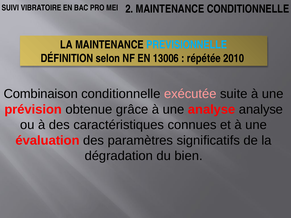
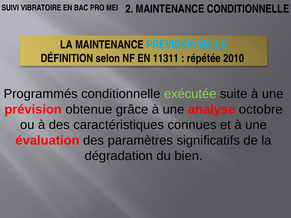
13006: 13006 -> 11311
Combinaison: Combinaison -> Programmés
exécutée colour: pink -> light green
analyse analyse: analyse -> octobre
